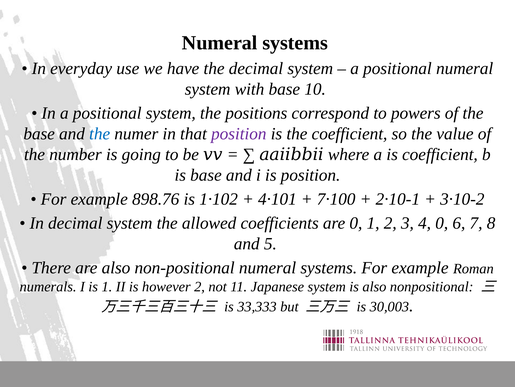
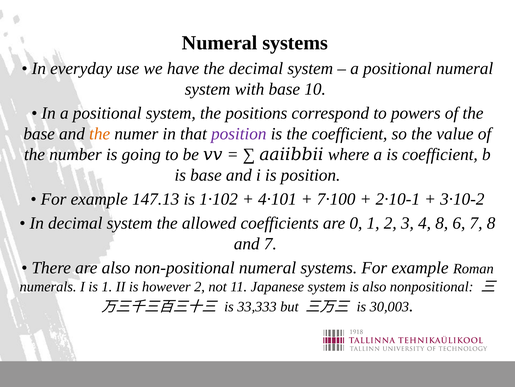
the at (100, 134) colour: blue -> orange
898.76: 898.76 -> 147.13
4 0: 0 -> 8
and 5: 5 -> 7
